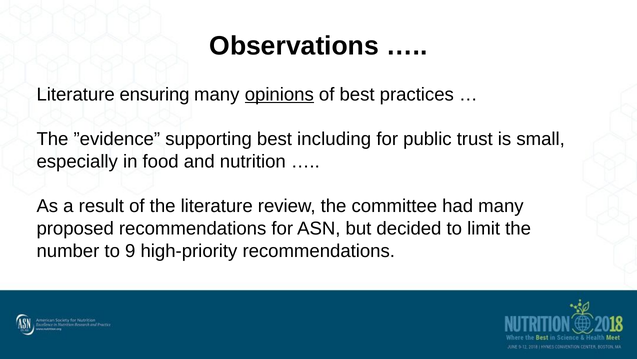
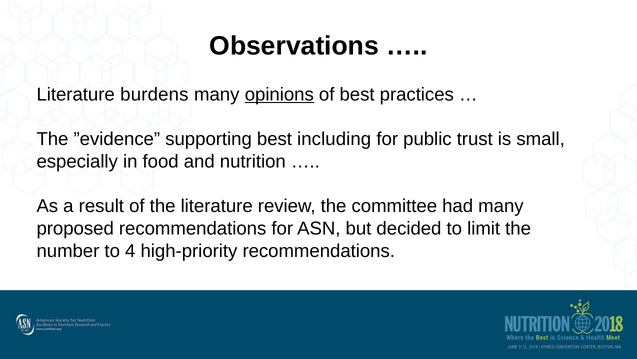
ensuring: ensuring -> burdens
9: 9 -> 4
